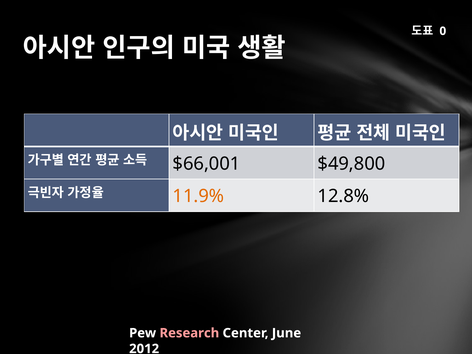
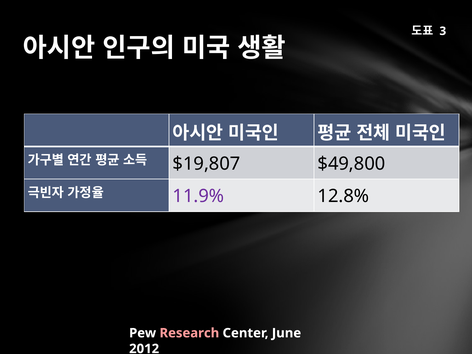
0: 0 -> 3
$66,001: $66,001 -> $19,807
11.9% colour: orange -> purple
